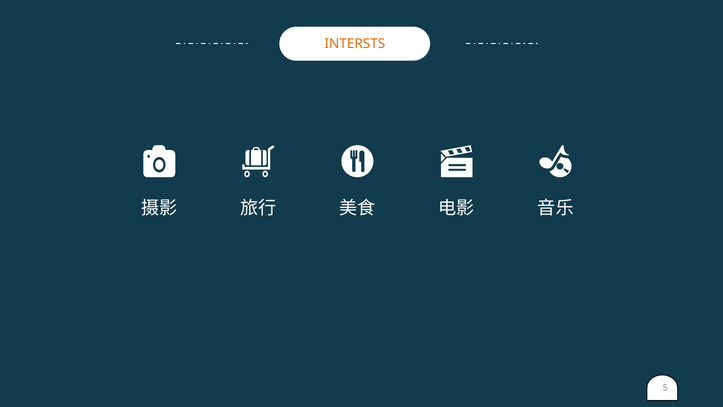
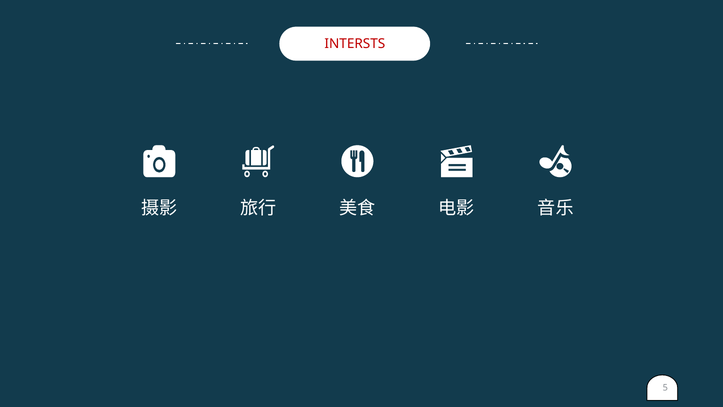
INTERSTS colour: orange -> red
